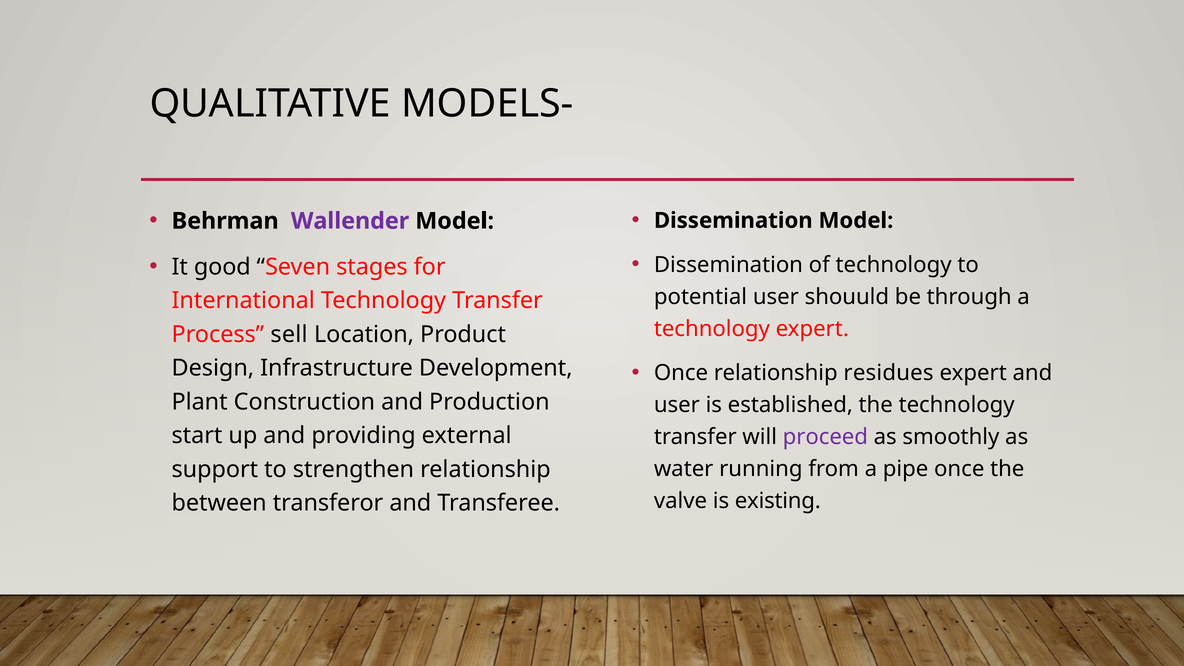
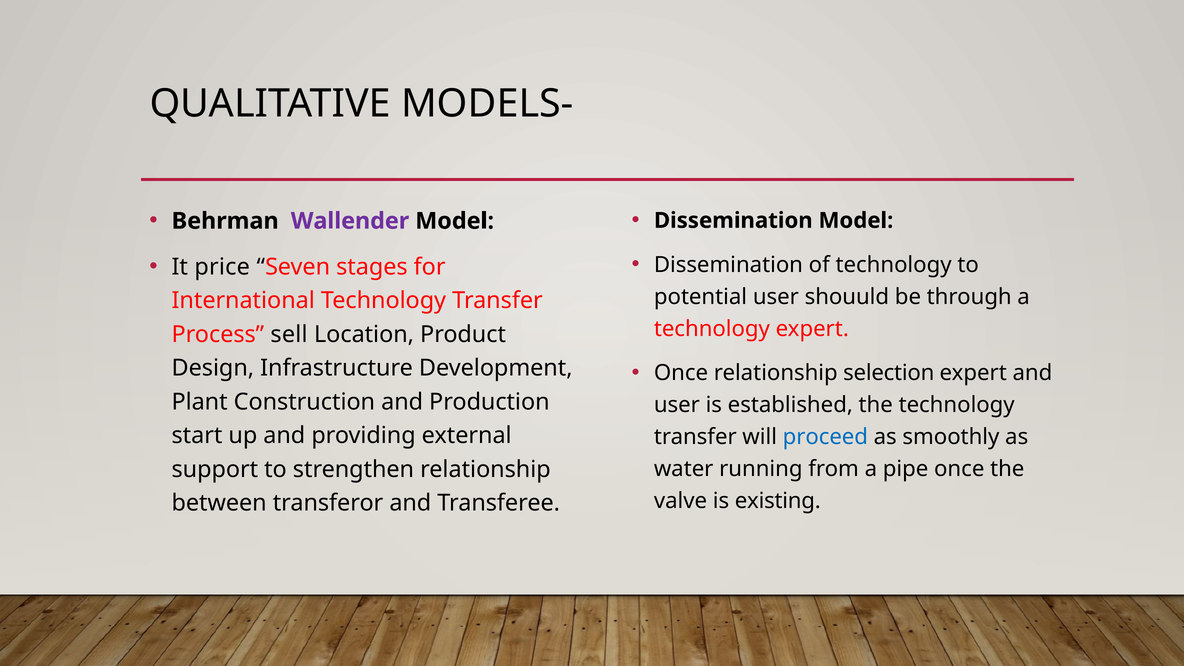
good: good -> price
residues: residues -> selection
proceed colour: purple -> blue
